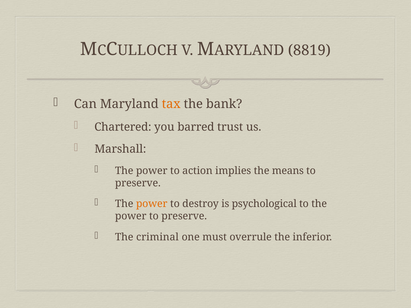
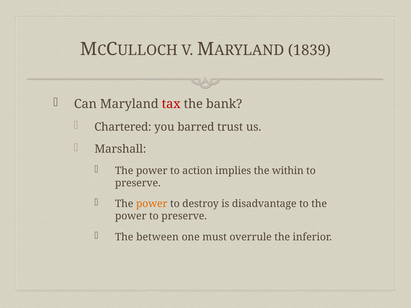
8819: 8819 -> 1839
tax colour: orange -> red
means: means -> within
psychological: psychological -> disadvantage
criminal: criminal -> between
